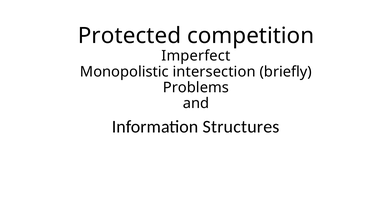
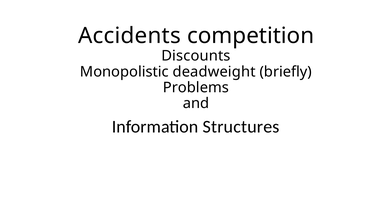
Protected: Protected -> Accidents
Imperfect: Imperfect -> Discounts
intersection: intersection -> deadweight
